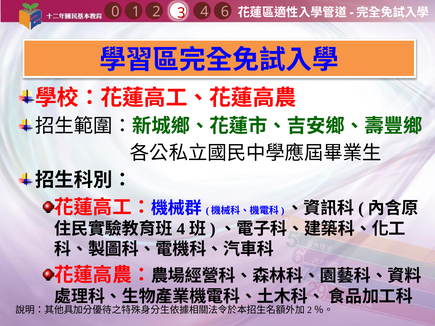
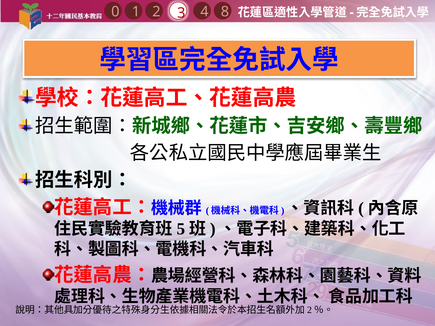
6: 6 -> 8
4 at (181, 229): 4 -> 5
